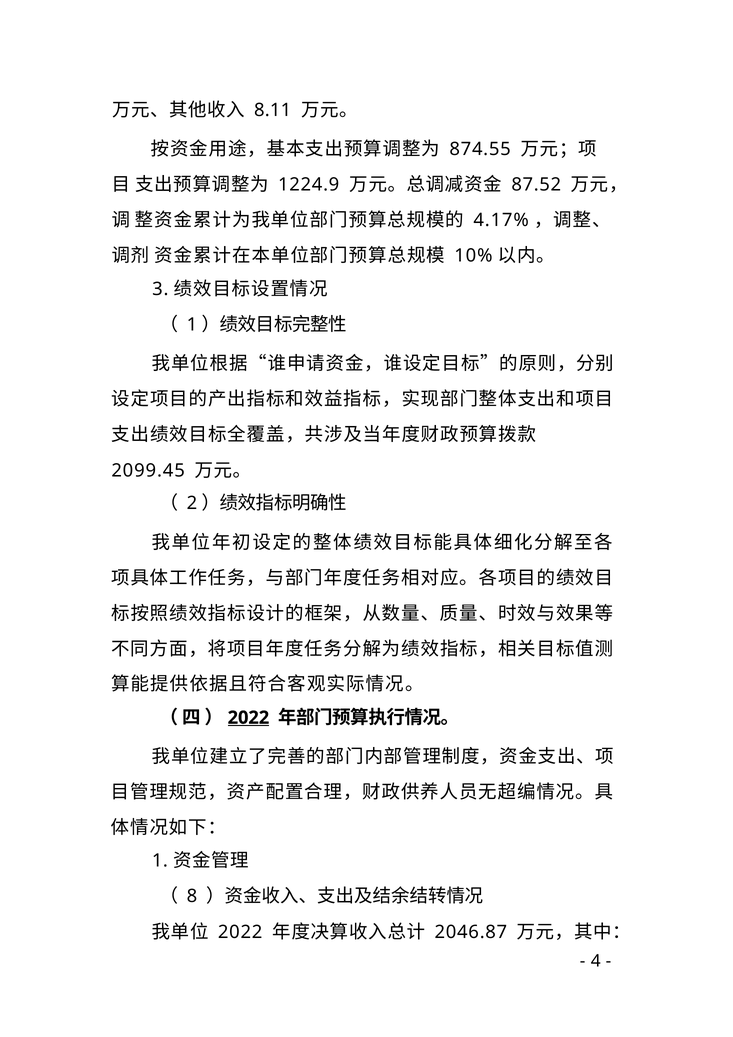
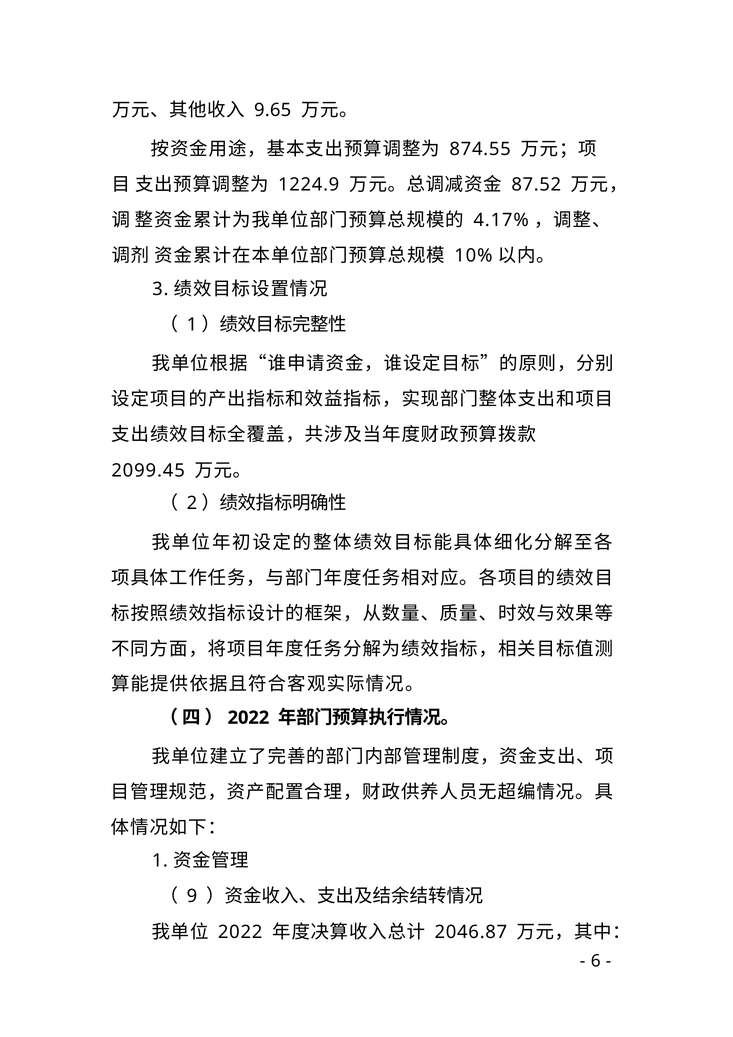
8.11: 8.11 -> 9.65
2022 at (248, 717) underline: present -> none
8: 8 -> 9
4: 4 -> 6
